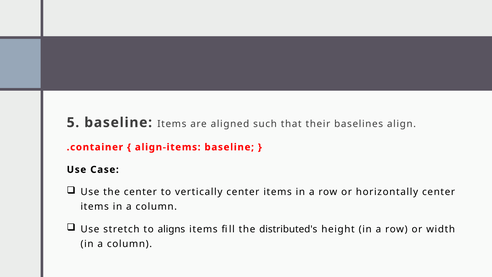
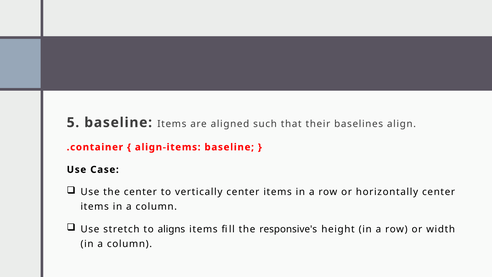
distributed's: distributed's -> responsive's
